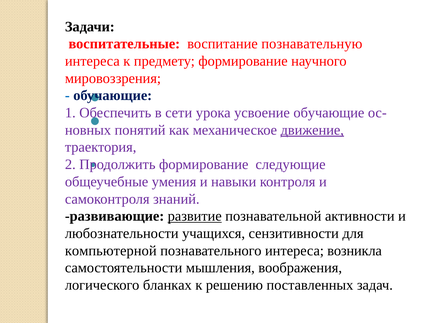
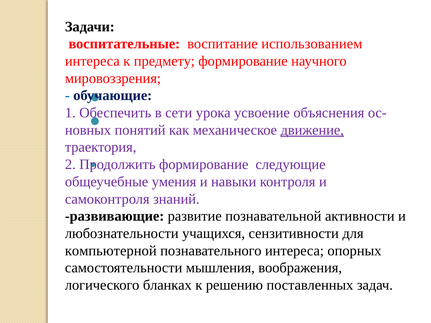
познавательную: познавательную -> использованием
усвоение обучающие: обучающие -> объяснения
развитие underline: present -> none
возникла: возникла -> опорных
